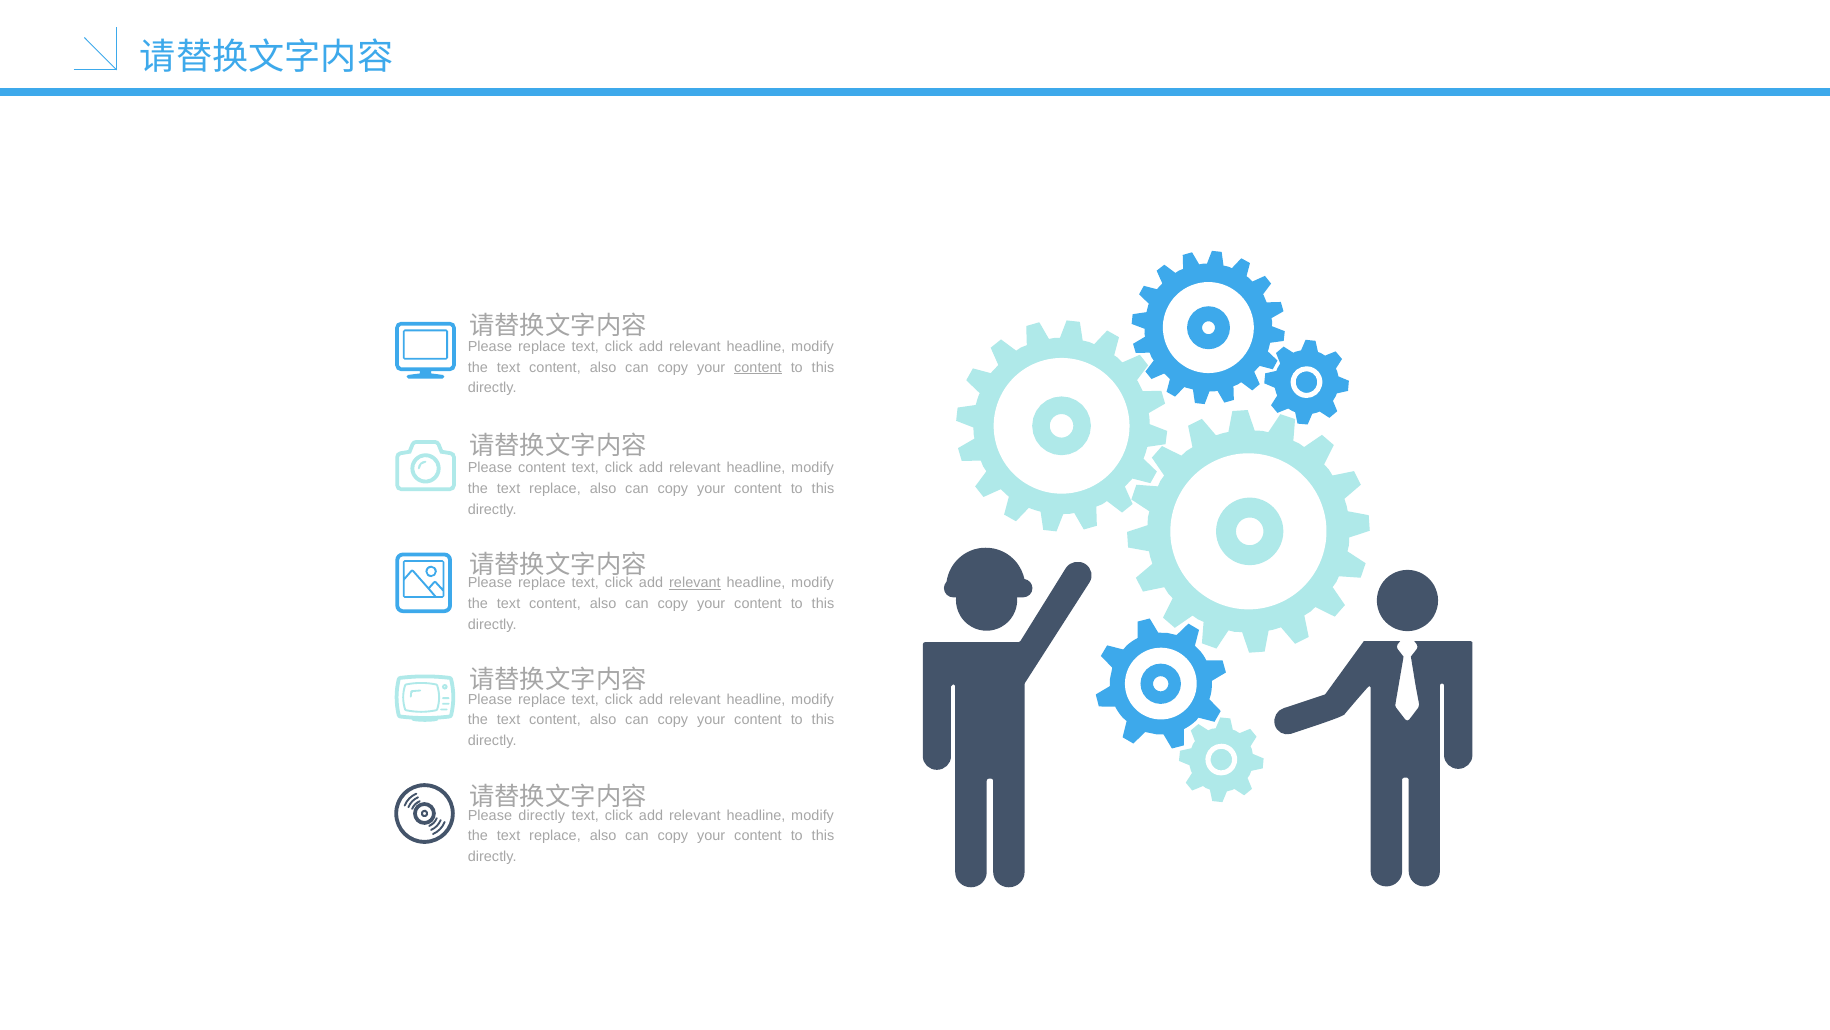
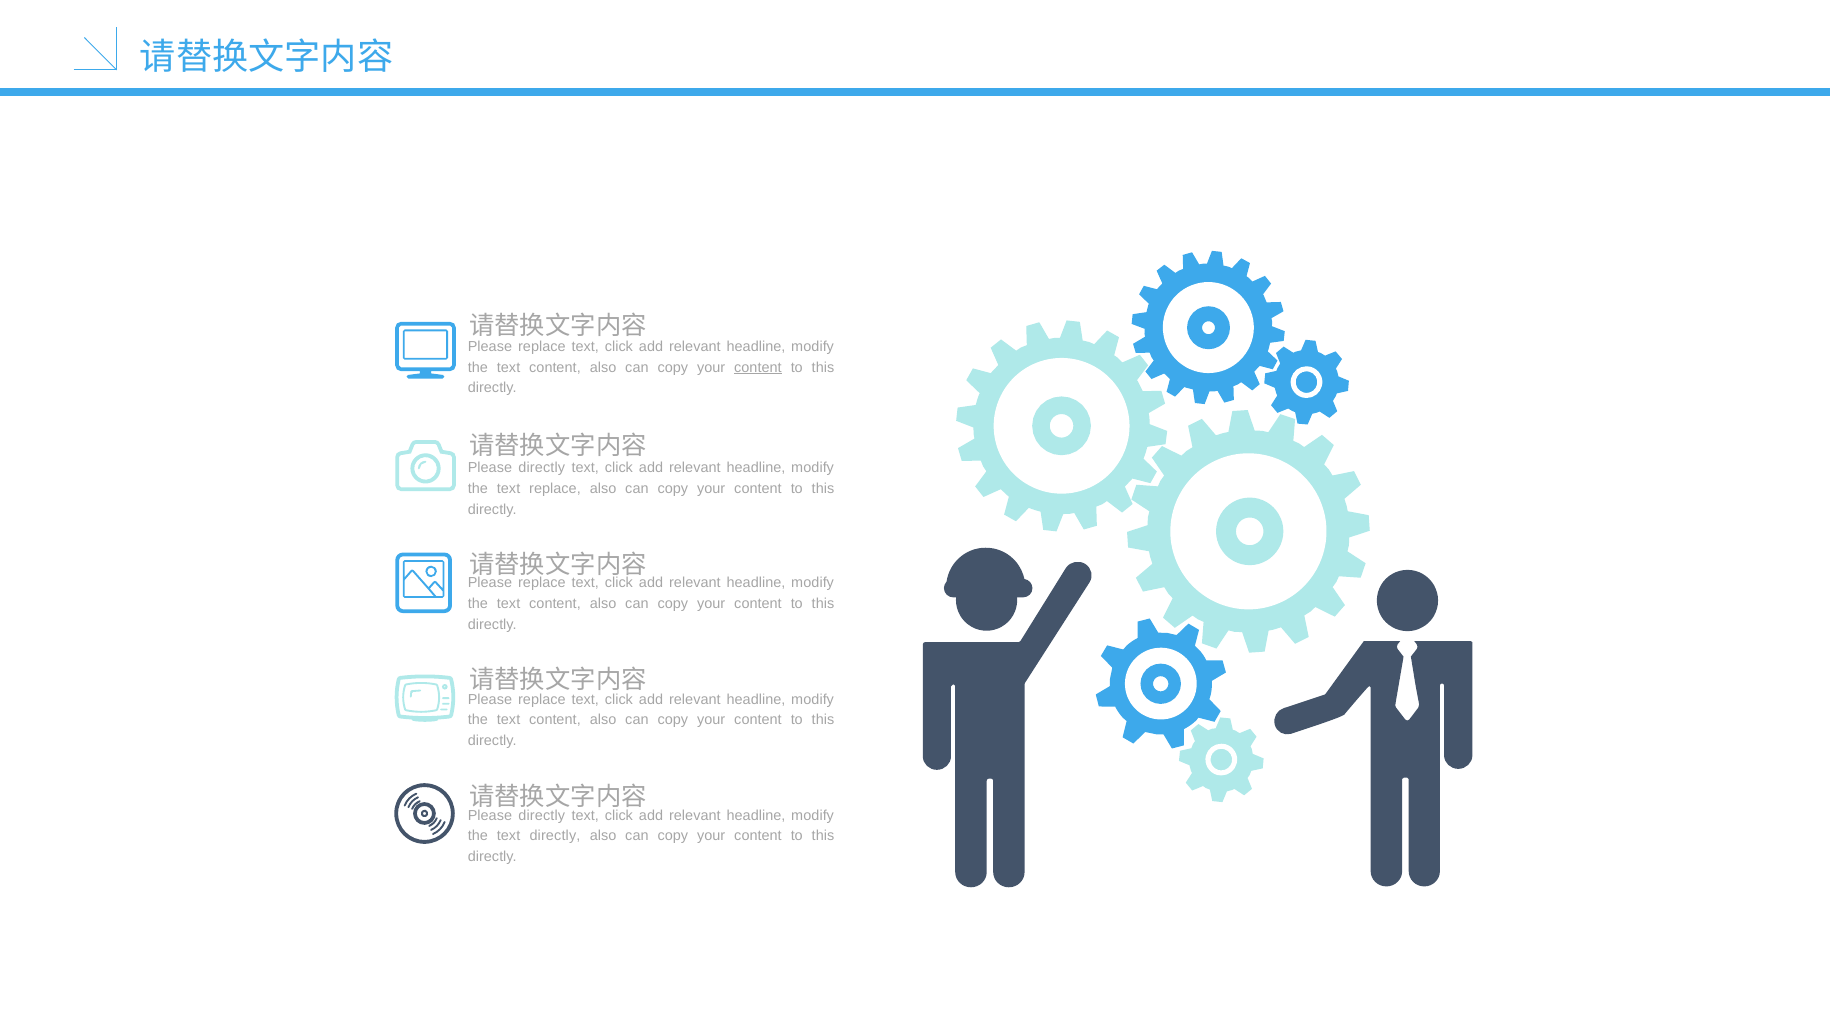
content at (542, 468): content -> directly
relevant at (695, 582) underline: present -> none
replace at (555, 836): replace -> directly
